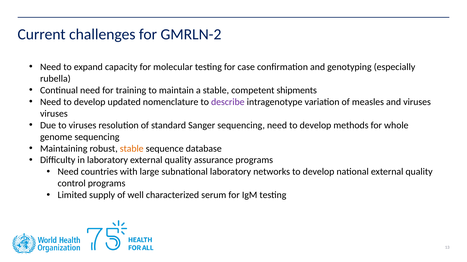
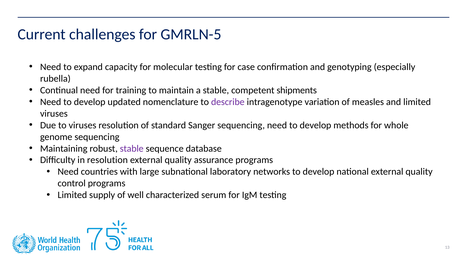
GMRLN-2: GMRLN-2 -> GMRLN-5
and viruses: viruses -> limited
stable at (132, 149) colour: orange -> purple
in laboratory: laboratory -> resolution
